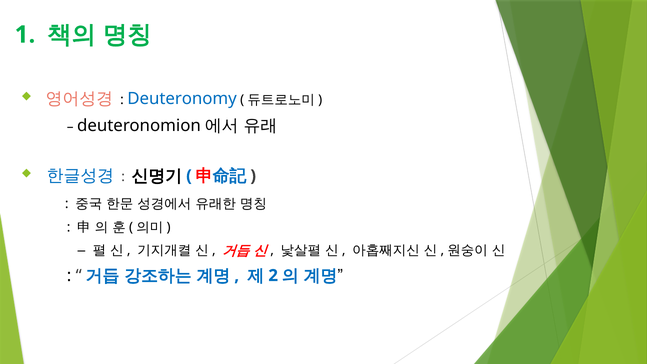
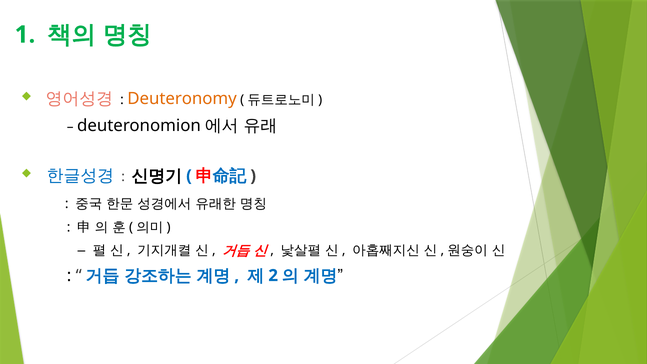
Deuteronomy colour: blue -> orange
